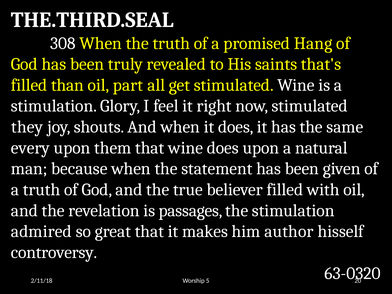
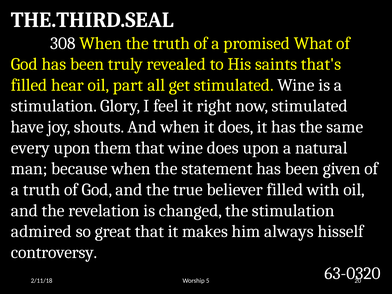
Hang: Hang -> What
than: than -> hear
they: they -> have
passages: passages -> changed
author: author -> always
